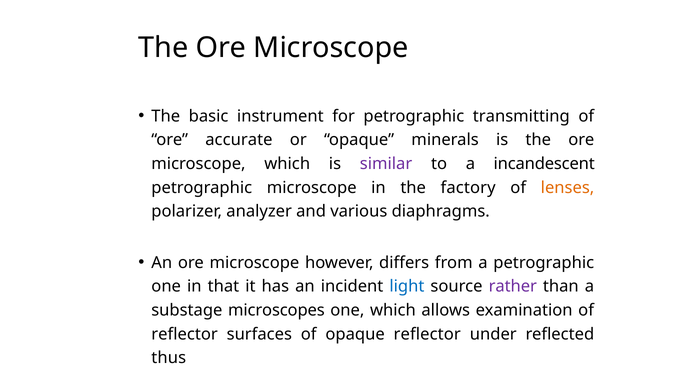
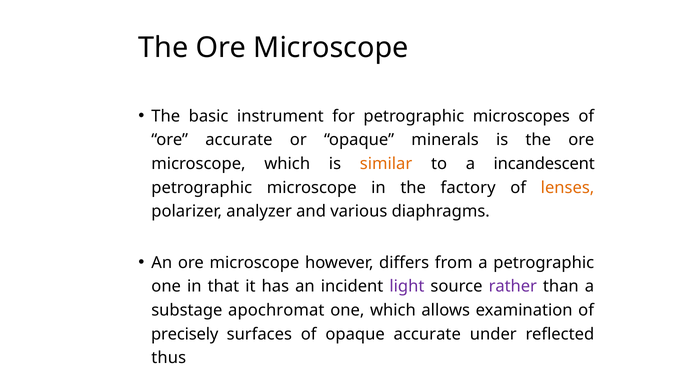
transmitting: transmitting -> microscopes
similar colour: purple -> orange
light colour: blue -> purple
microscopes: microscopes -> apochromat
reflector at (185, 334): reflector -> precisely
opaque reflector: reflector -> accurate
